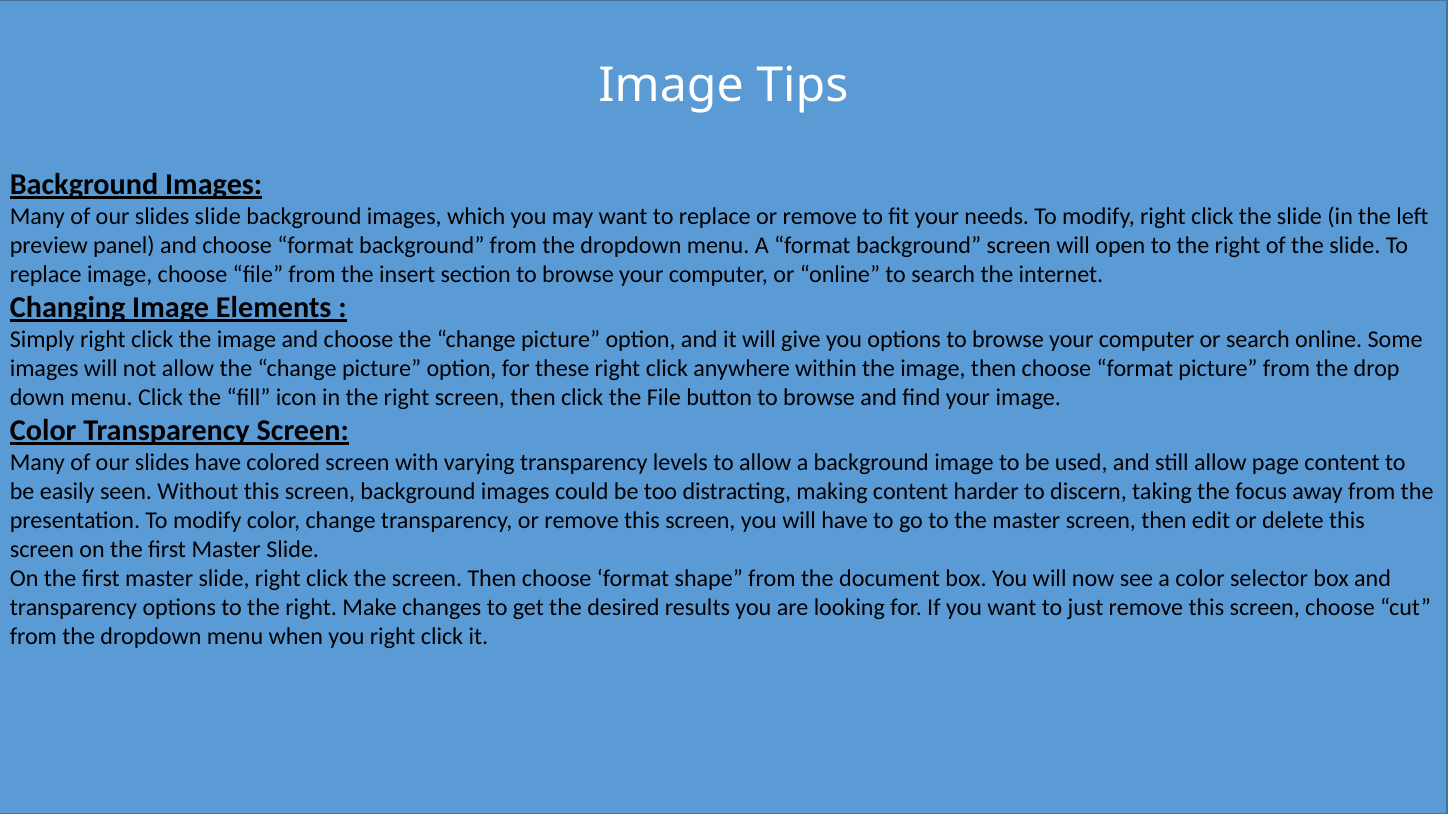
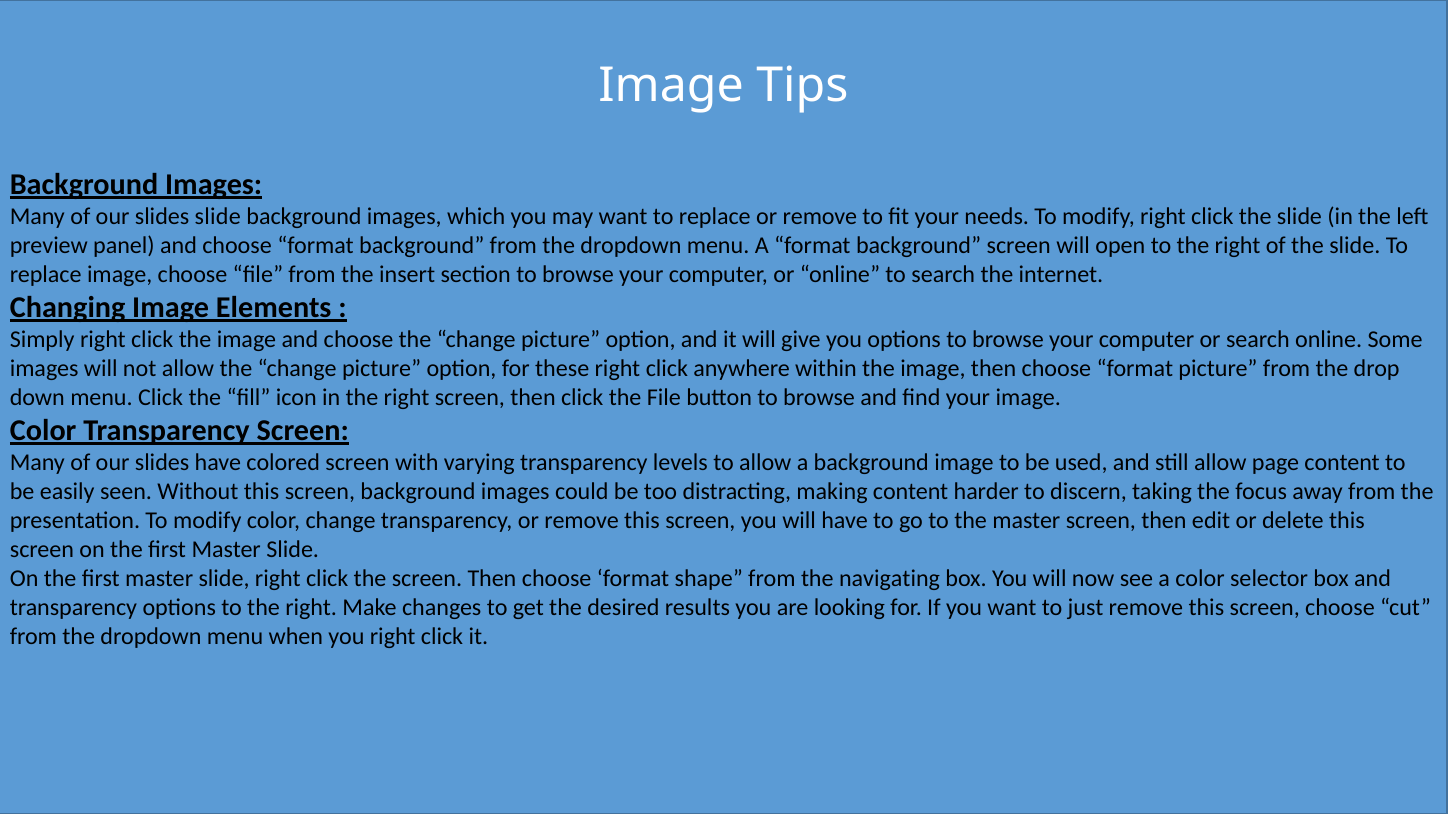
document: document -> navigating
